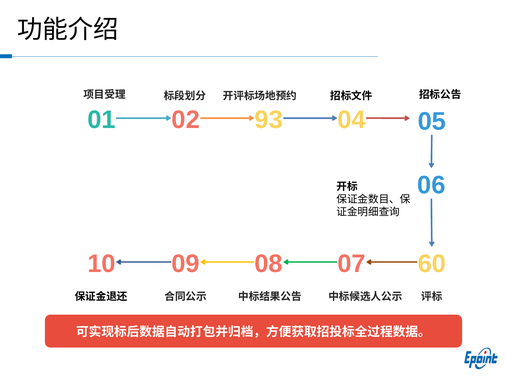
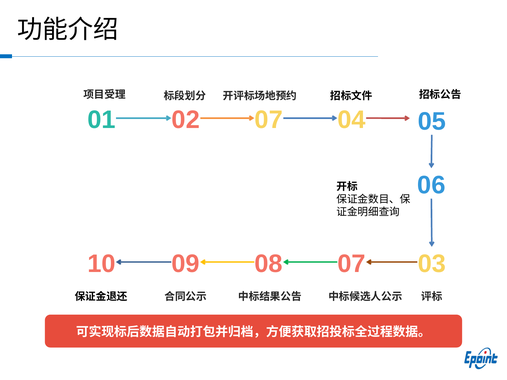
02 93: 93 -> 07
60: 60 -> 03
